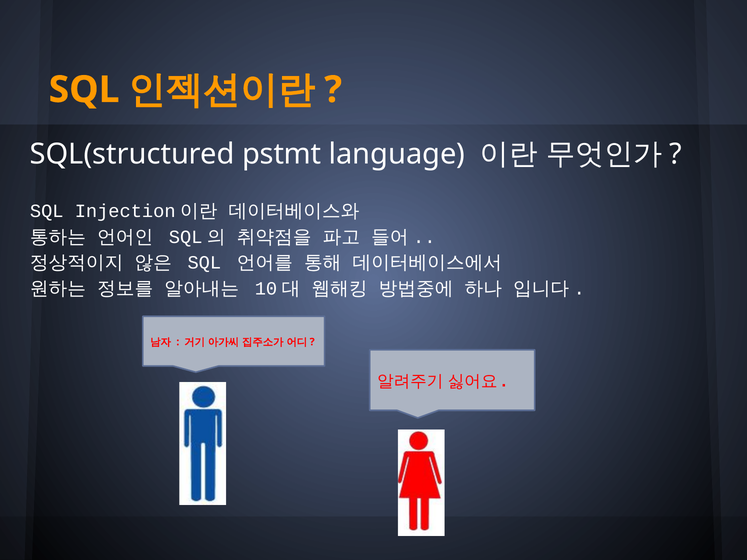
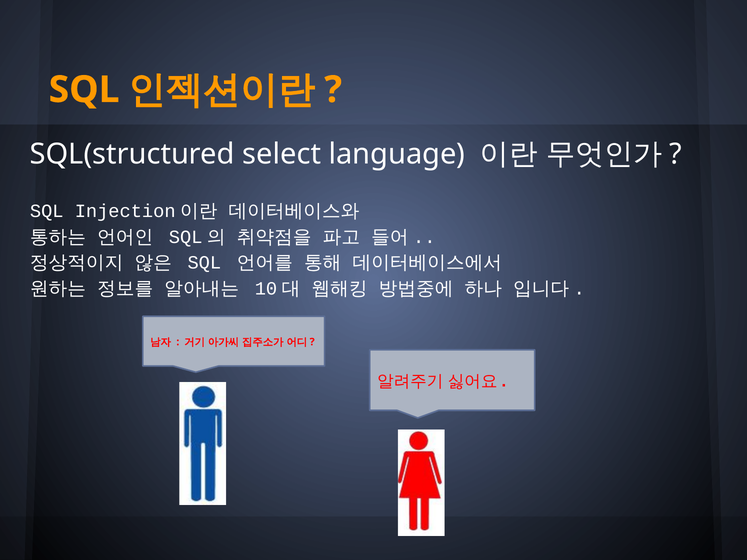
pstmt: pstmt -> select
